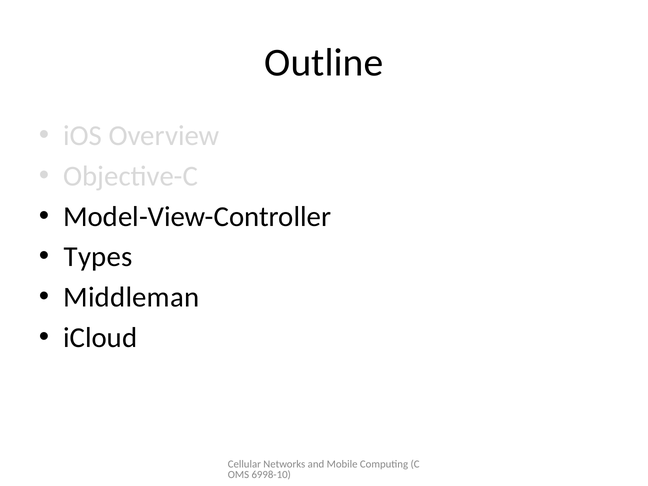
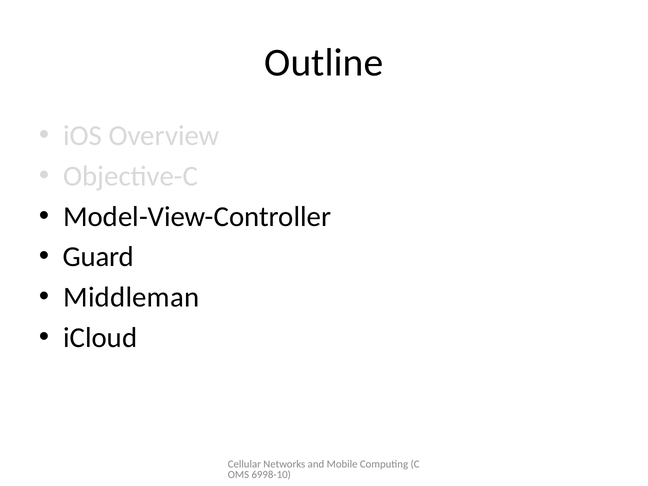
Types: Types -> Guard
